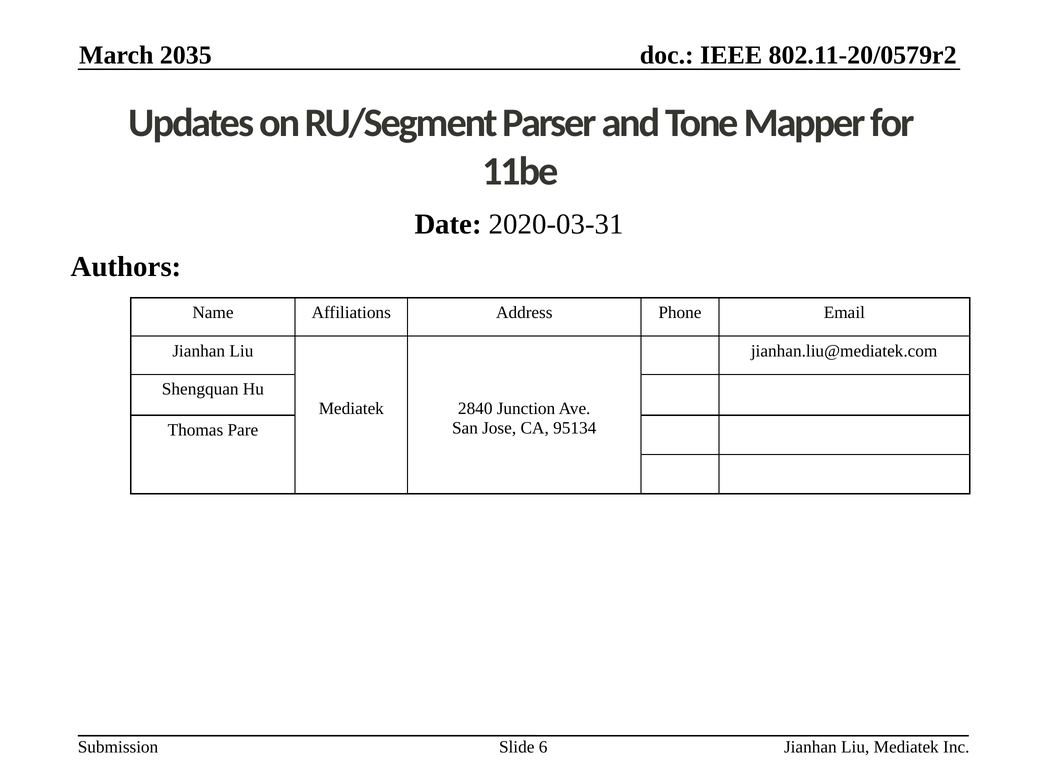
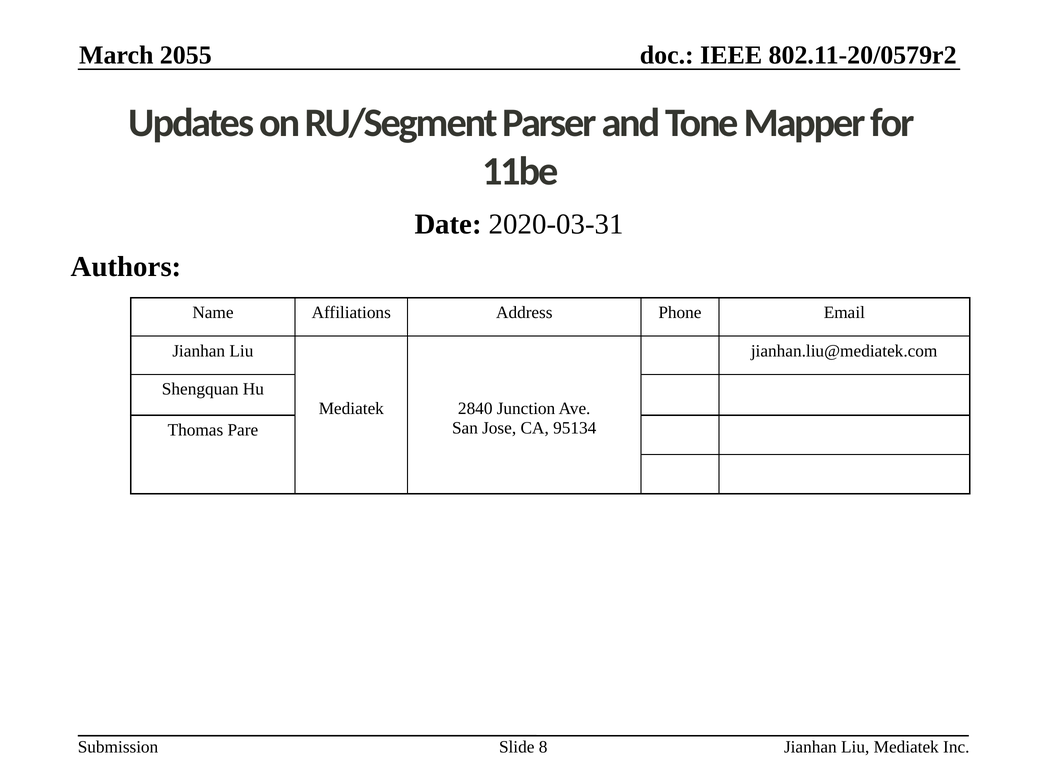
2035: 2035 -> 2055
6: 6 -> 8
